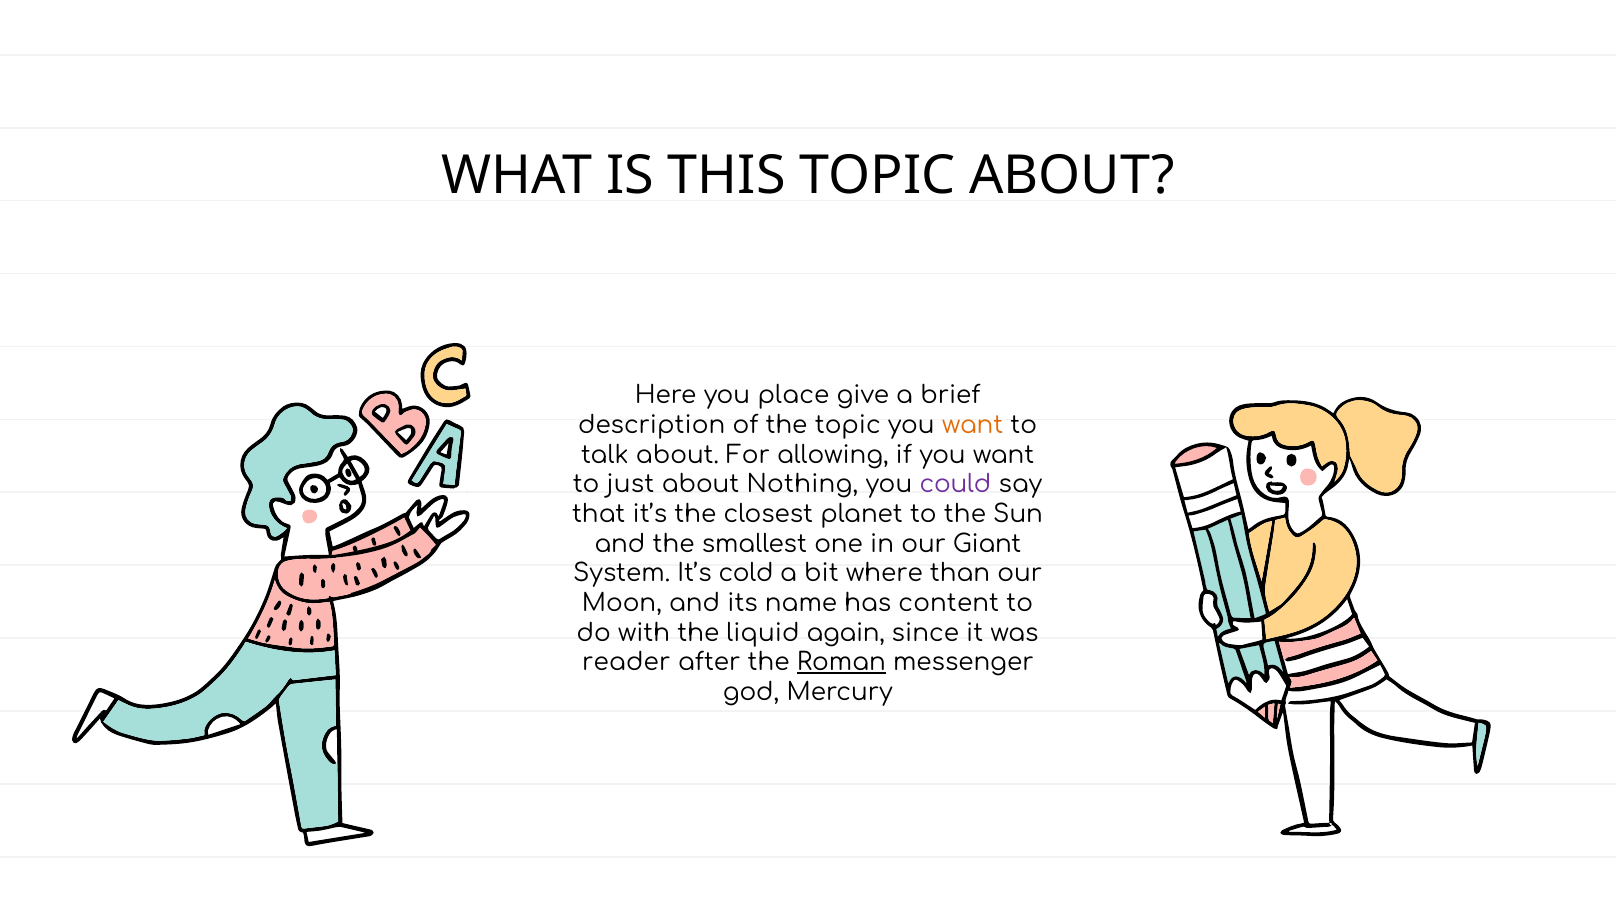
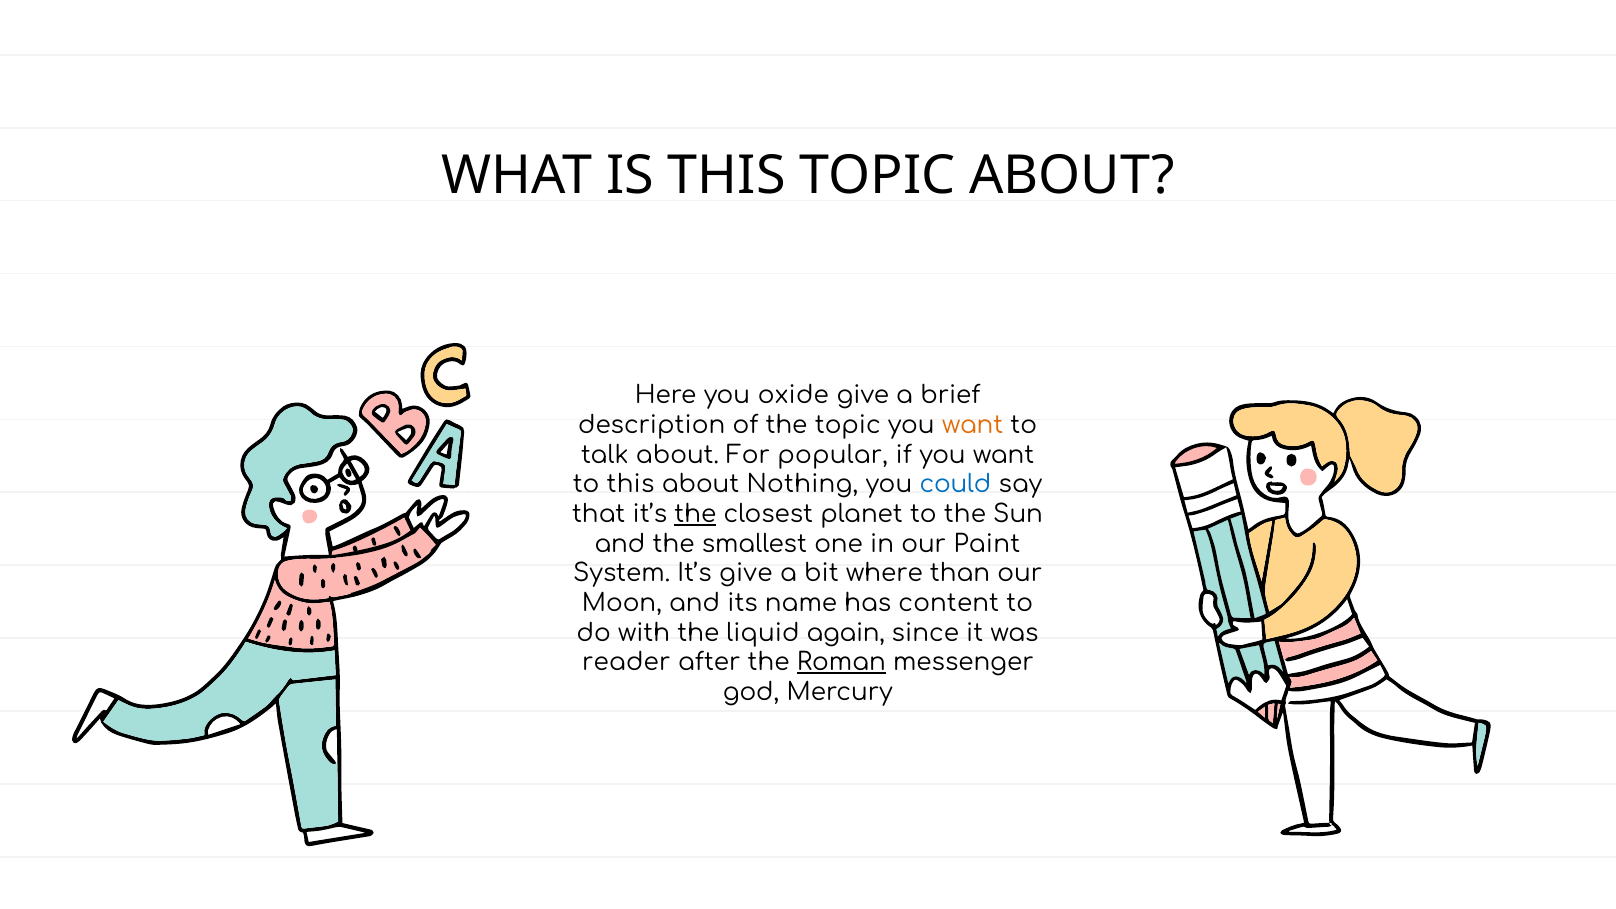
place: place -> oxide
allowing: allowing -> popular
to just: just -> this
could colour: purple -> blue
the at (695, 514) underline: none -> present
Giant: Giant -> Paint
It’s cold: cold -> give
